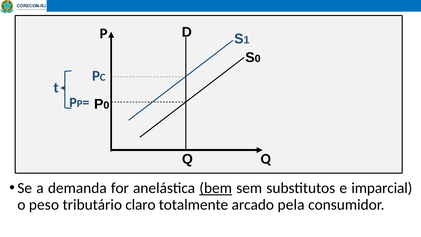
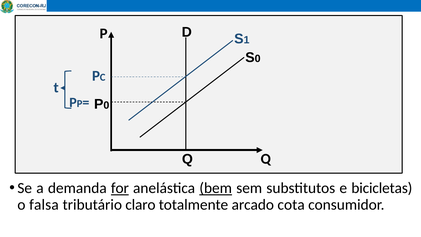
for underline: none -> present
imparcial: imparcial -> bicicletas
peso: peso -> falsa
pela: pela -> cota
